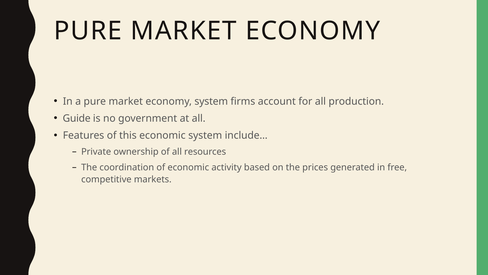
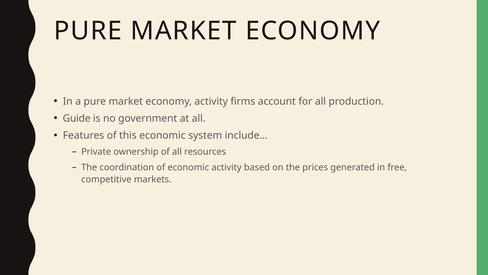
economy system: system -> activity
